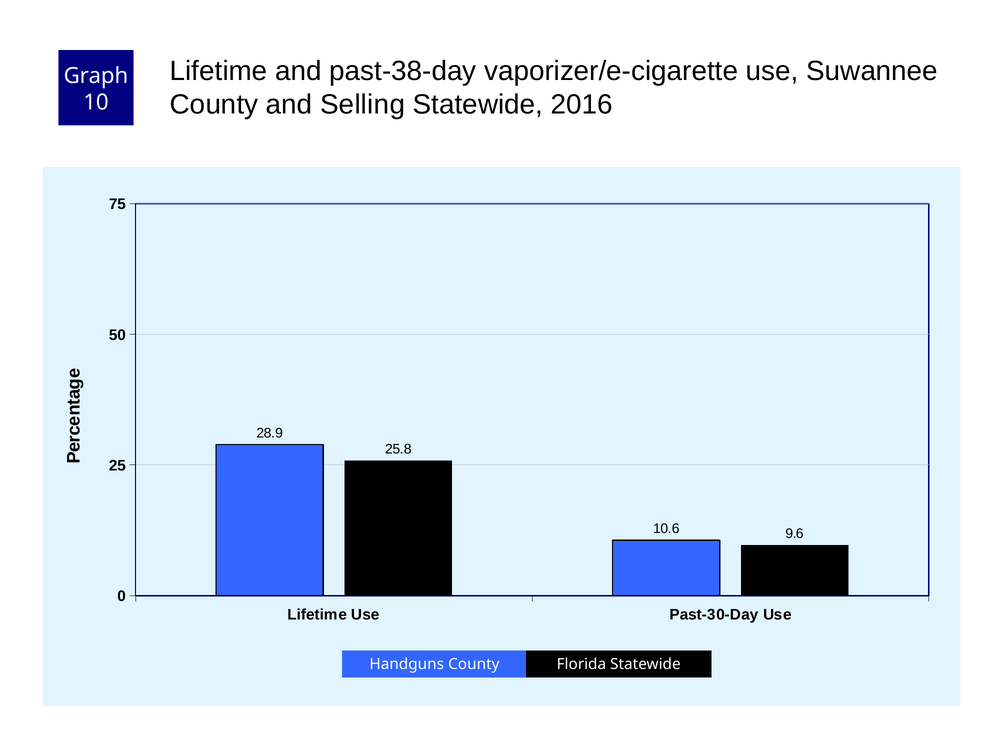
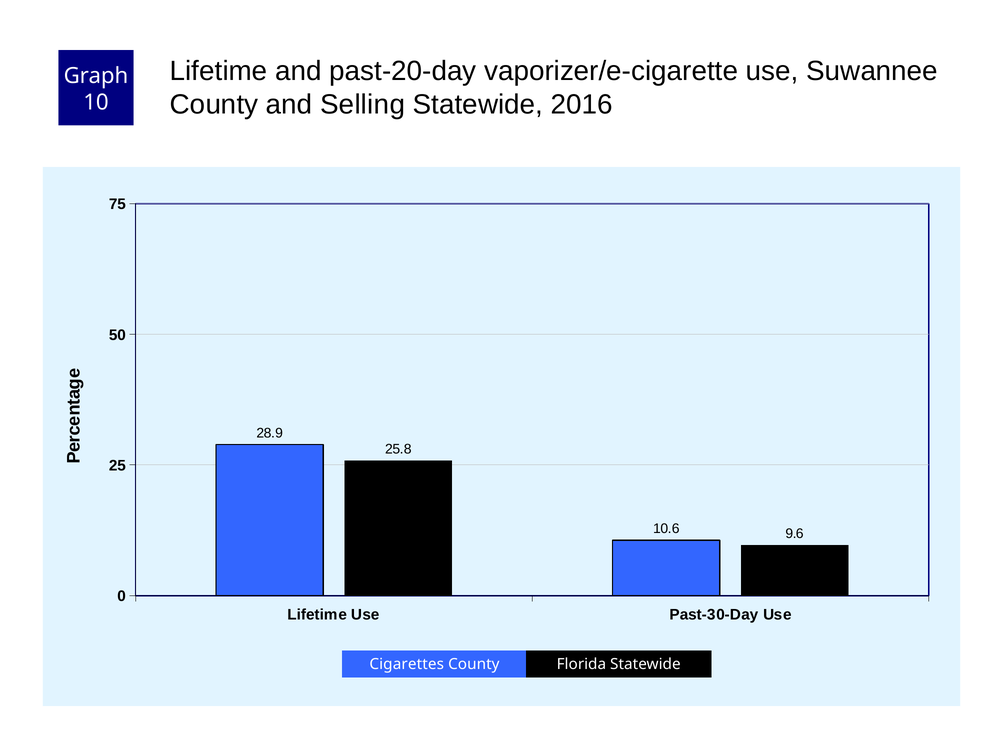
past-38-day: past-38-day -> past-20-day
Handguns: Handguns -> Cigarettes
